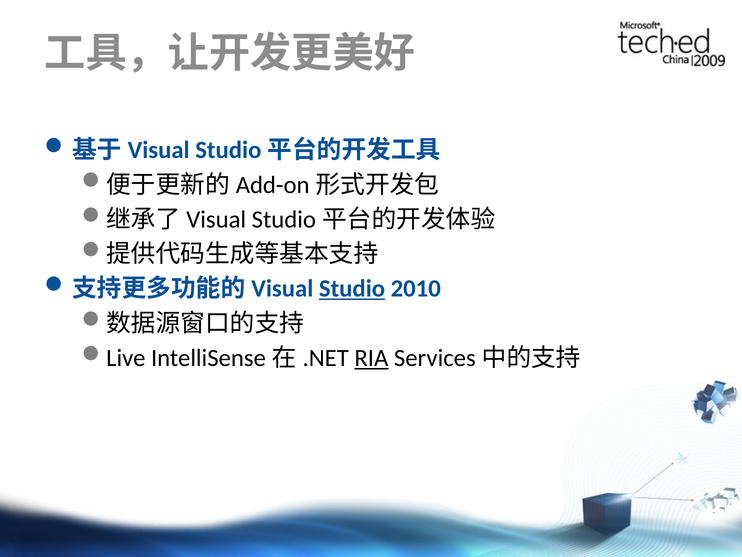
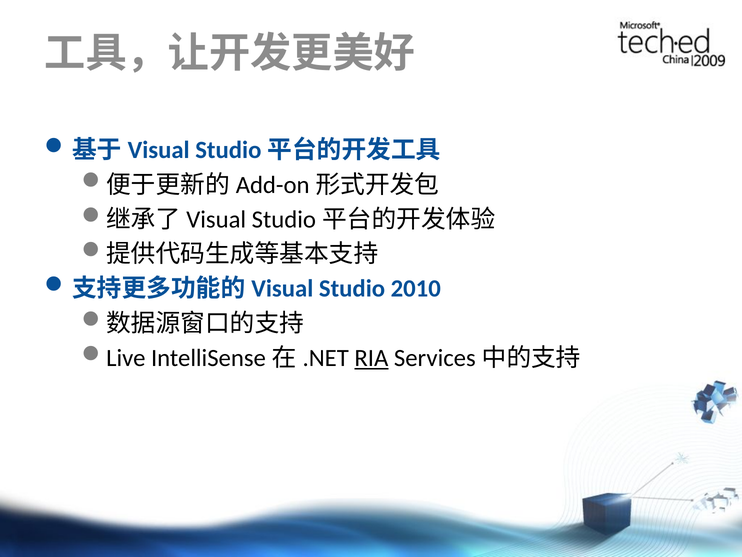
Studio underline: present -> none
